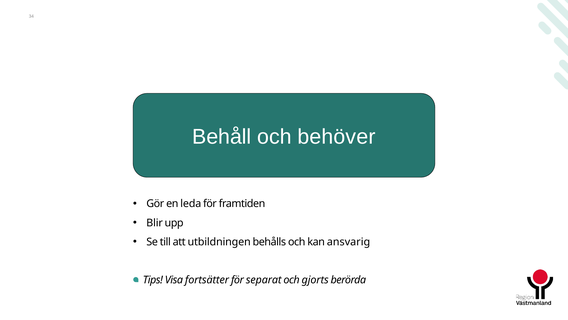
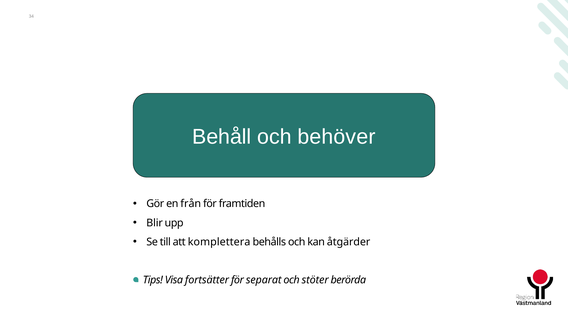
leda: leda -> från
utbildningen: utbildningen -> komplettera
ansvarig: ansvarig -> åtgärder
gjorts: gjorts -> stöter
